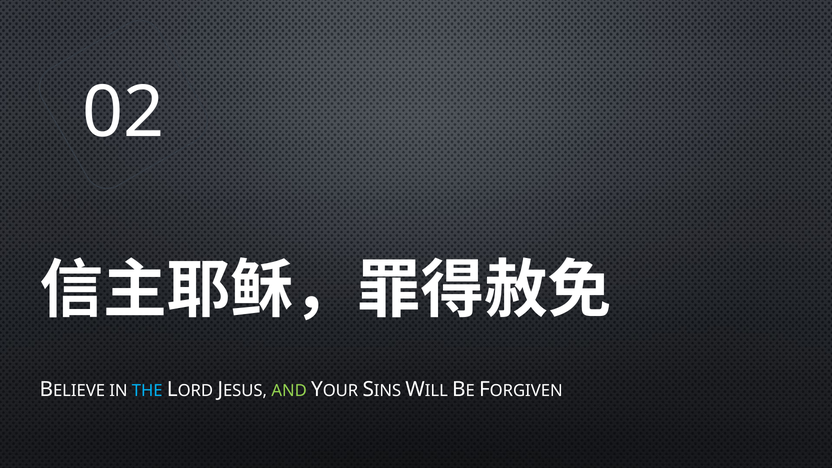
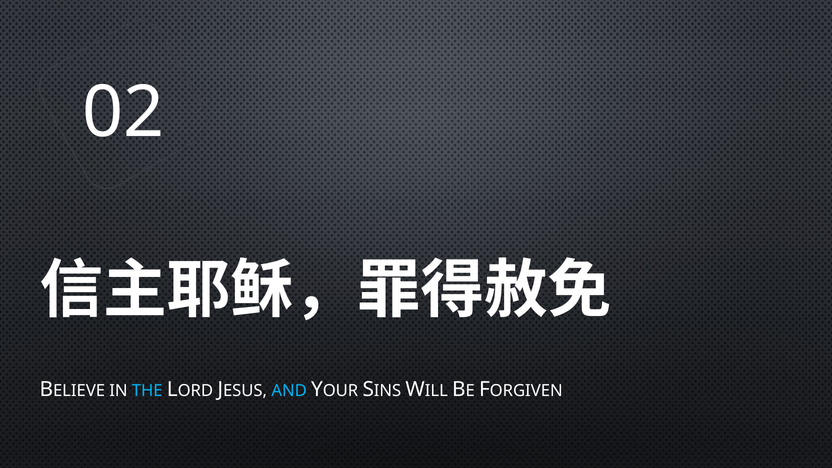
AND colour: light green -> light blue
